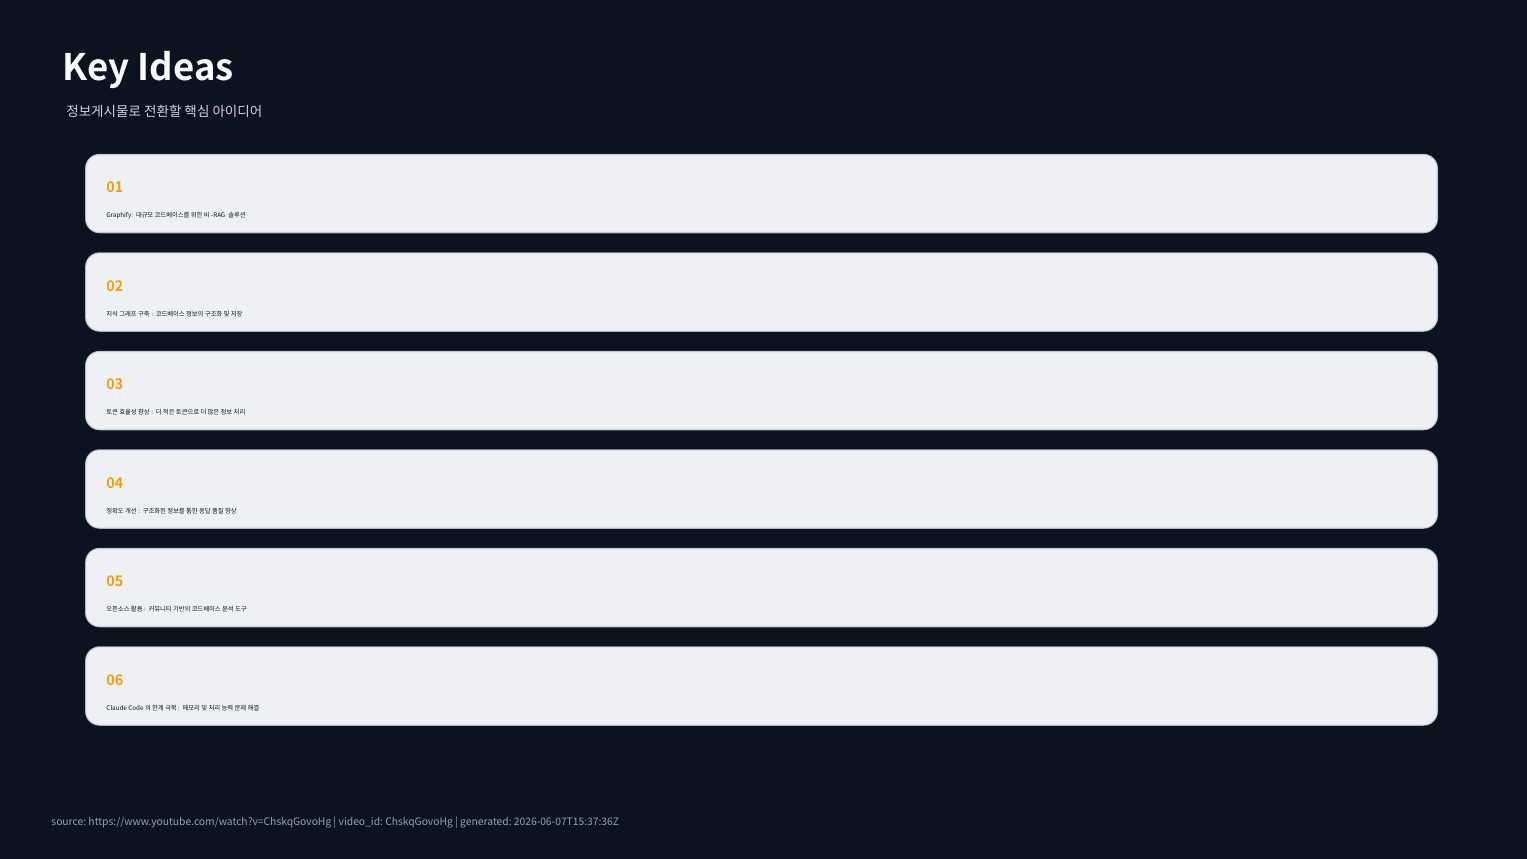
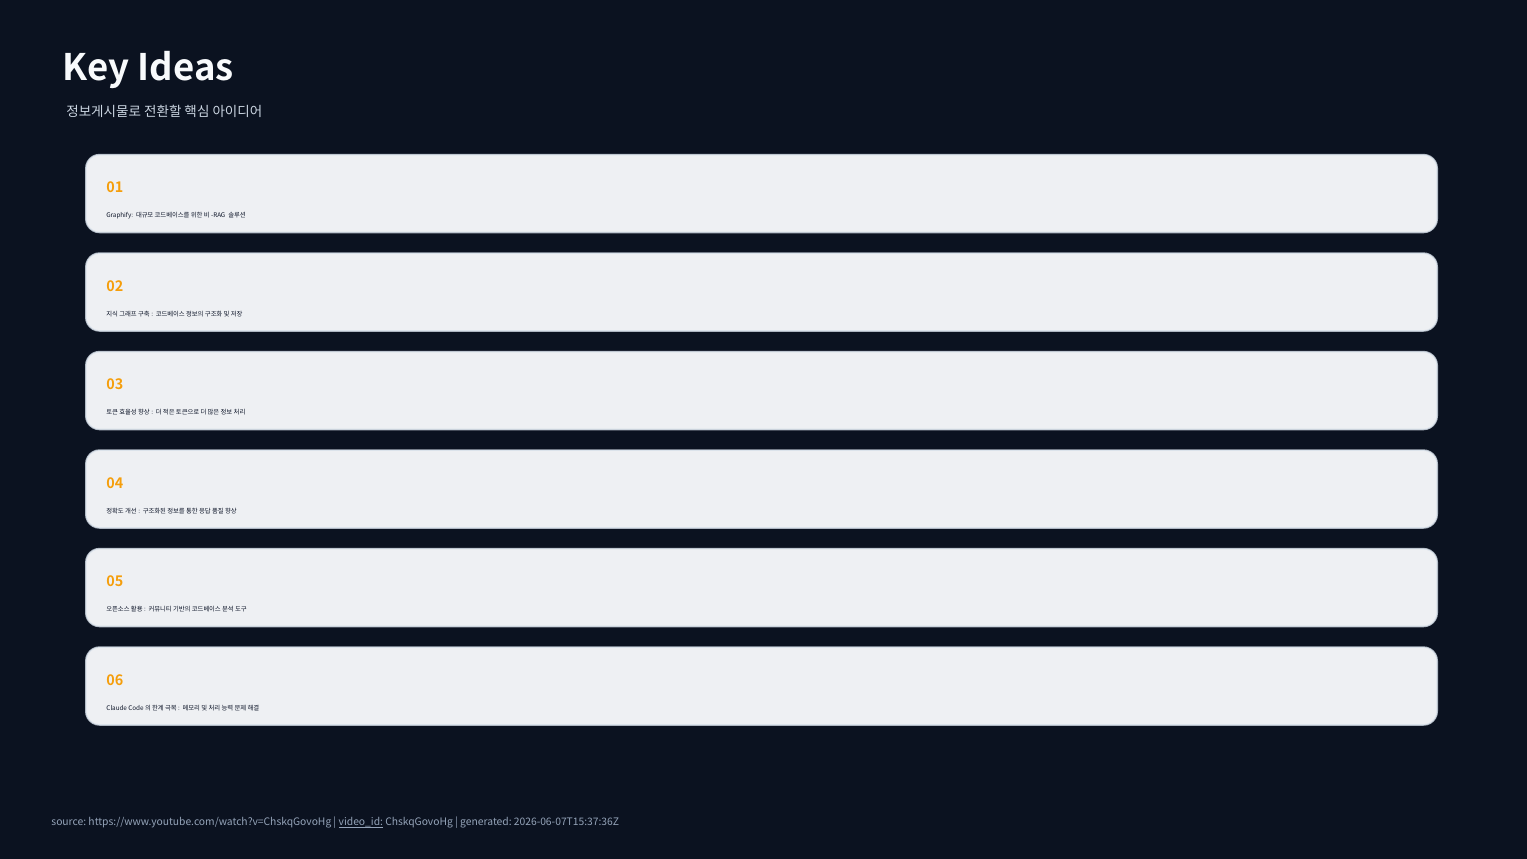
video_id underline: none -> present
